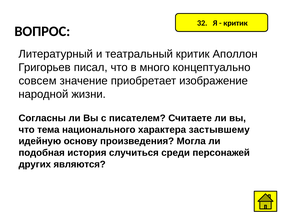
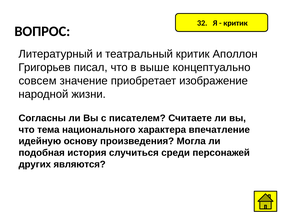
много: много -> выше
застывшему: застывшему -> впечатление
